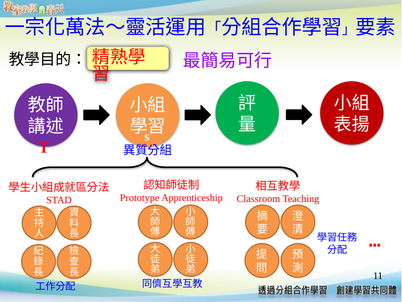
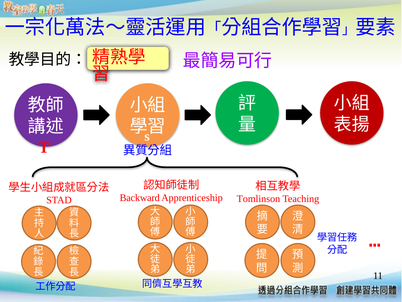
Prototype: Prototype -> Backward
Classroom: Classroom -> Tomlinson
